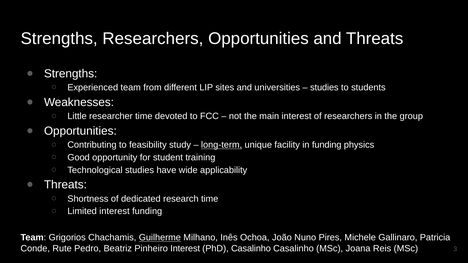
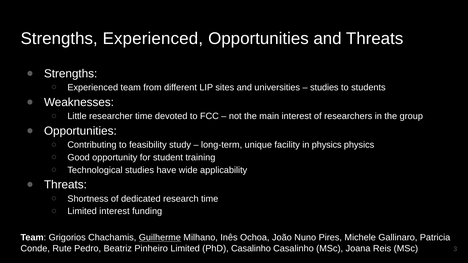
Strengths Researchers: Researchers -> Experienced
long-term underline: present -> none
in funding: funding -> physics
Pinheiro Interest: Interest -> Limited
